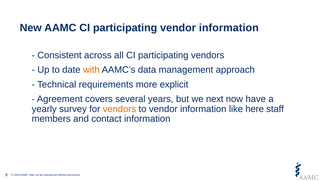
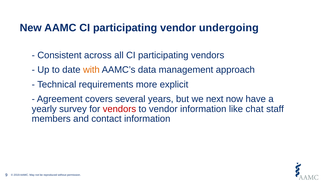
participating vendor information: information -> undergoing
vendors at (119, 109) colour: orange -> red
here: here -> chat
